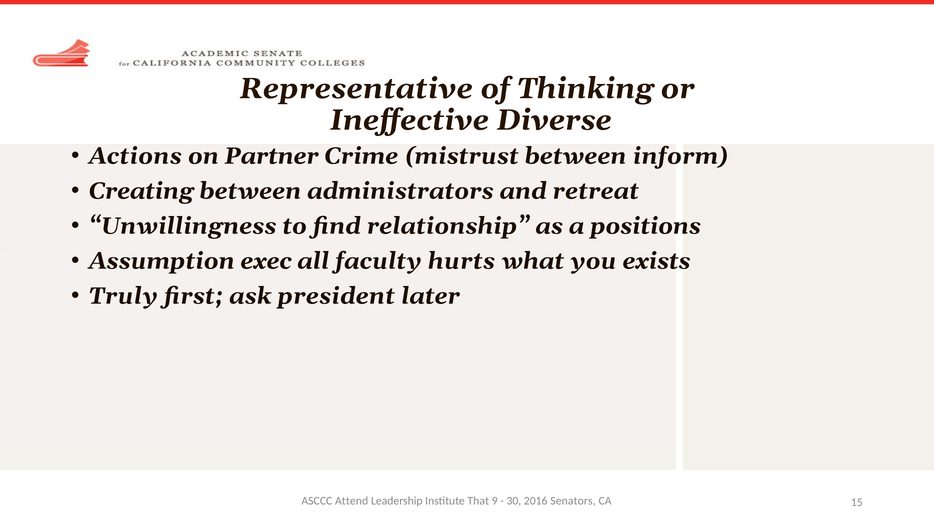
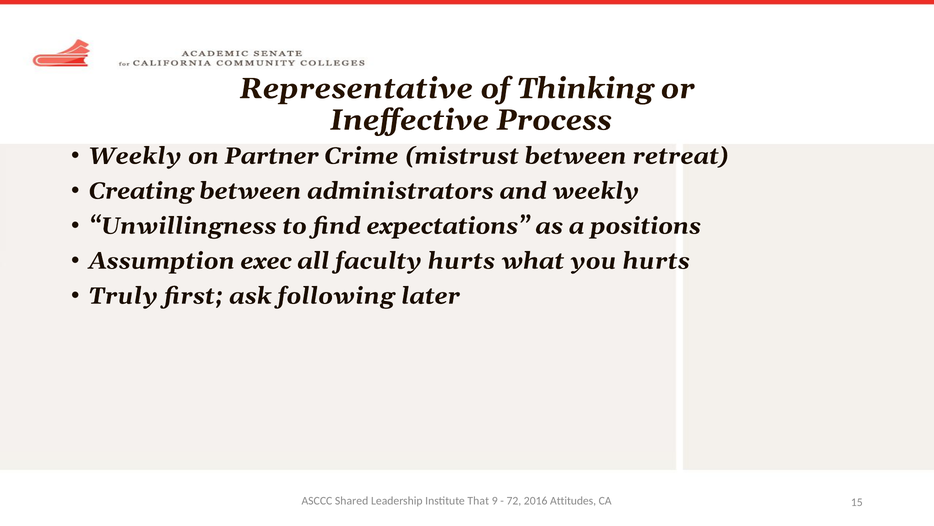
Diverse: Diverse -> Process
Actions at (135, 156): Actions -> Weekly
inform: inform -> retreat
and retreat: retreat -> weekly
relationship: relationship -> expectations
you exists: exists -> hurts
president: president -> following
Attend: Attend -> Shared
30: 30 -> 72
Senators: Senators -> Attitudes
